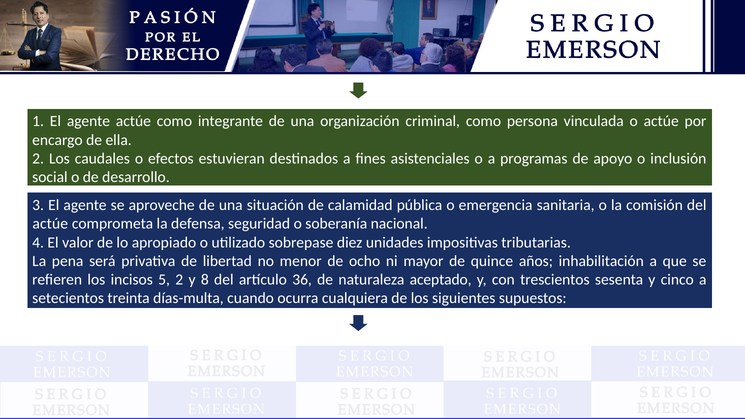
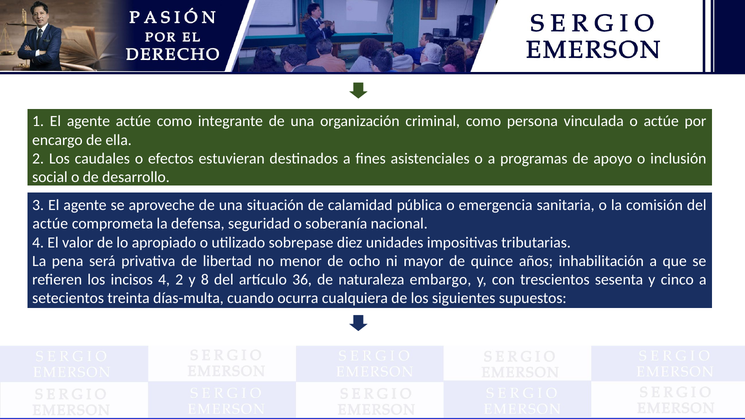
incisos 5: 5 -> 4
aceptado: aceptado -> embargo
